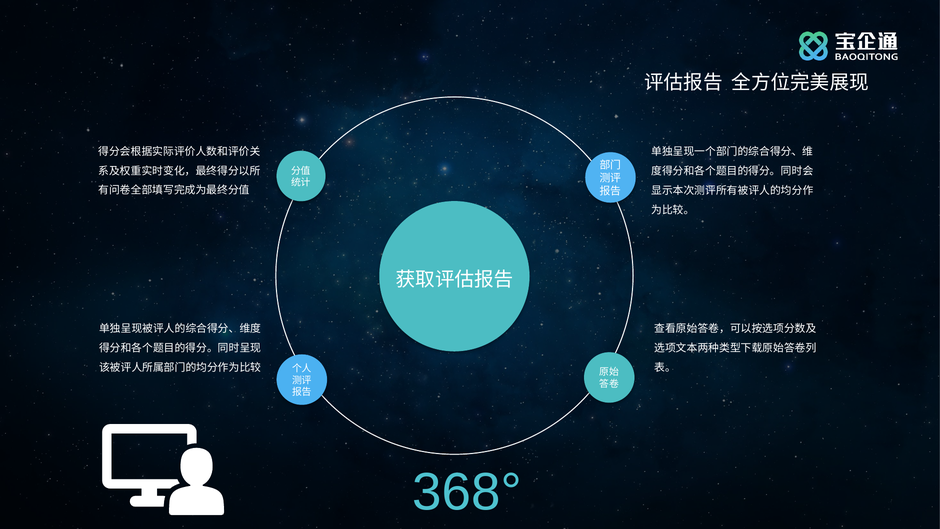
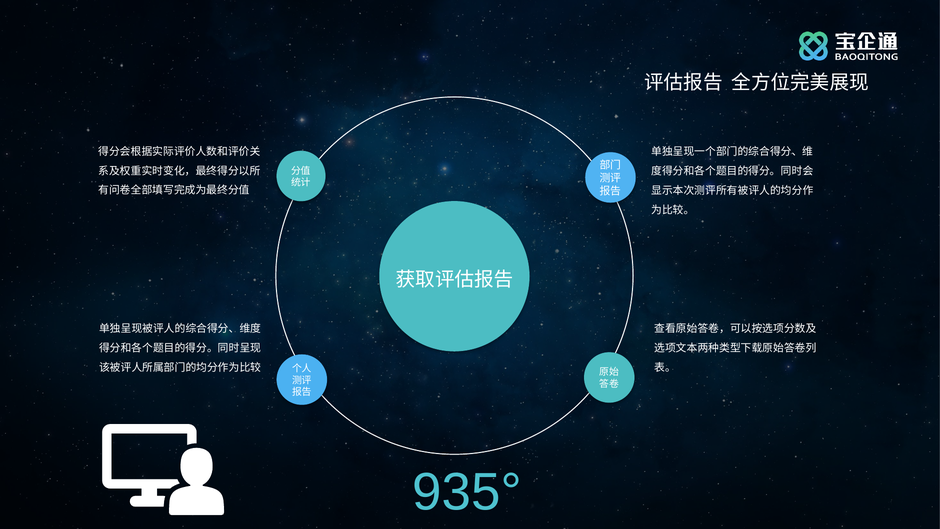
368°: 368° -> 935°
